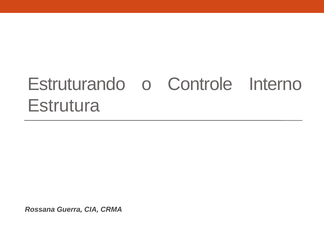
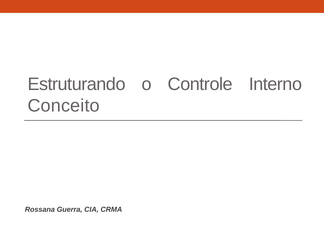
Estrutura: Estrutura -> Conceito
